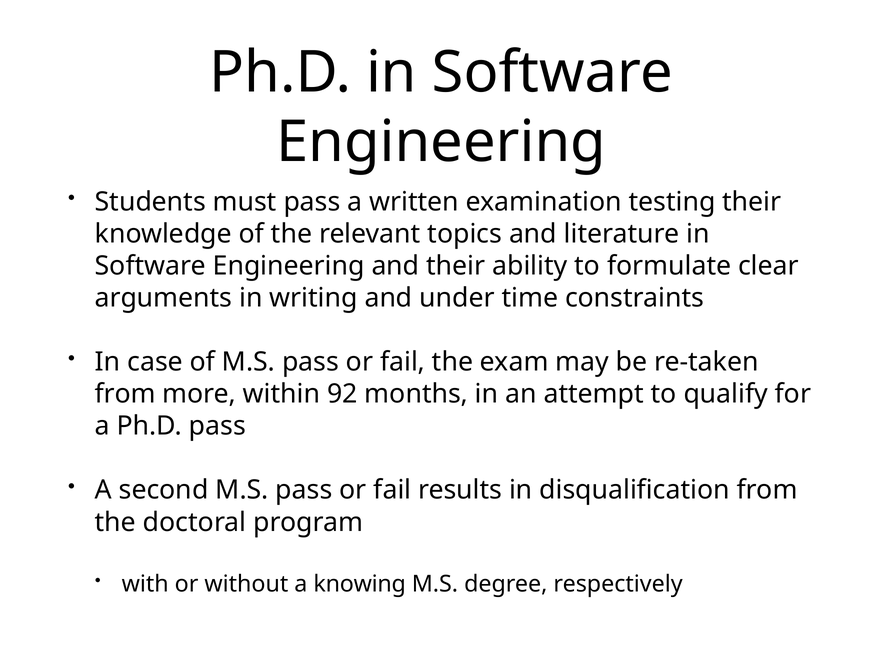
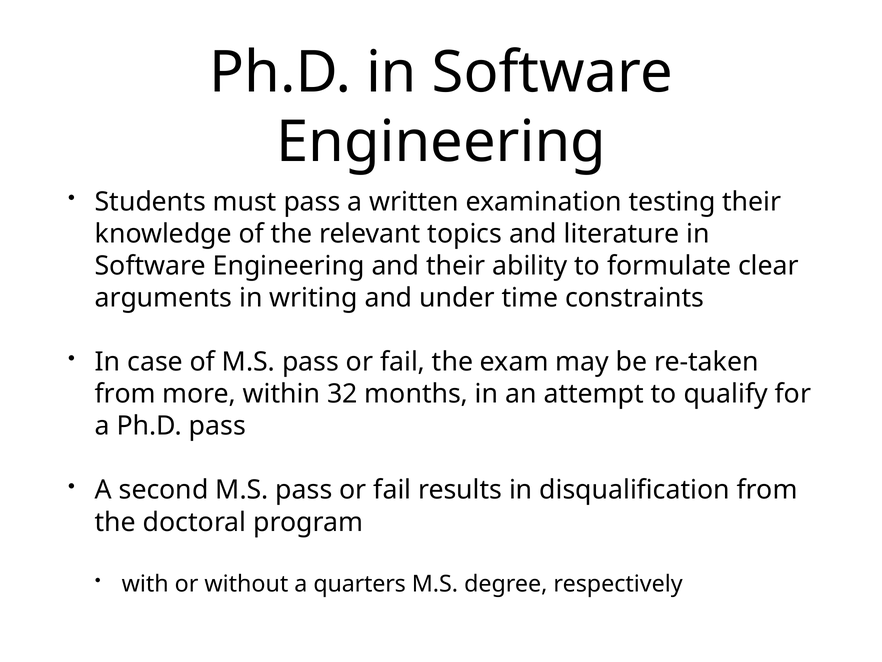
92: 92 -> 32
knowing: knowing -> quarters
